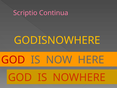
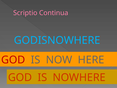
GODISNOWHERE colour: yellow -> light blue
